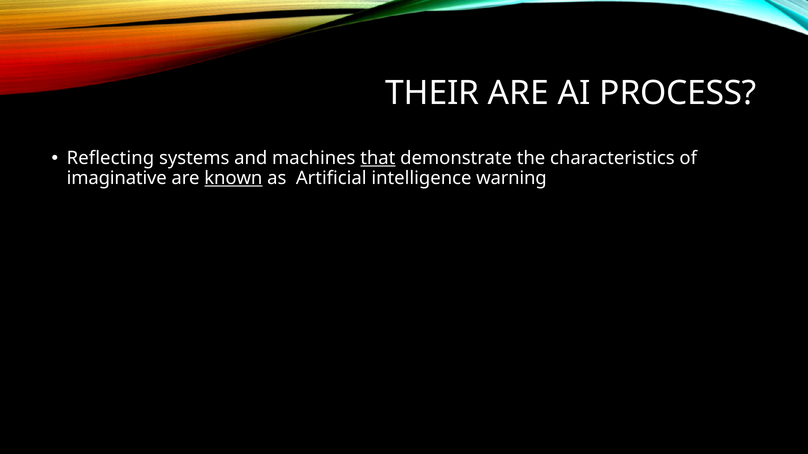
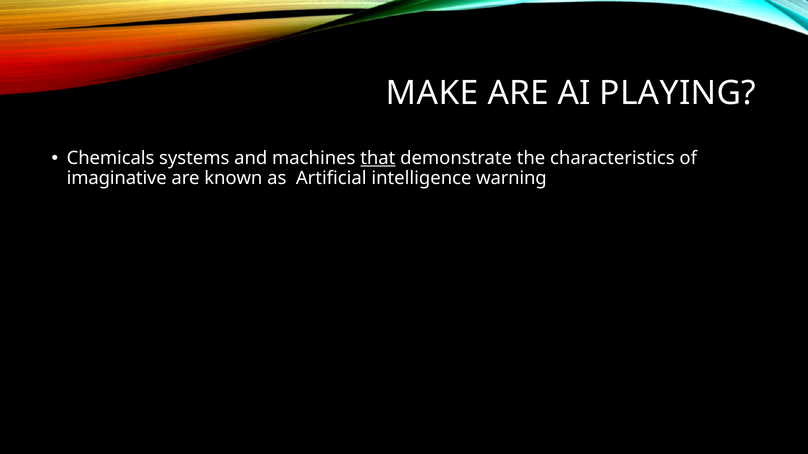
THEIR: THEIR -> MAKE
PROCESS: PROCESS -> PLAYING
Reflecting: Reflecting -> Chemicals
known underline: present -> none
